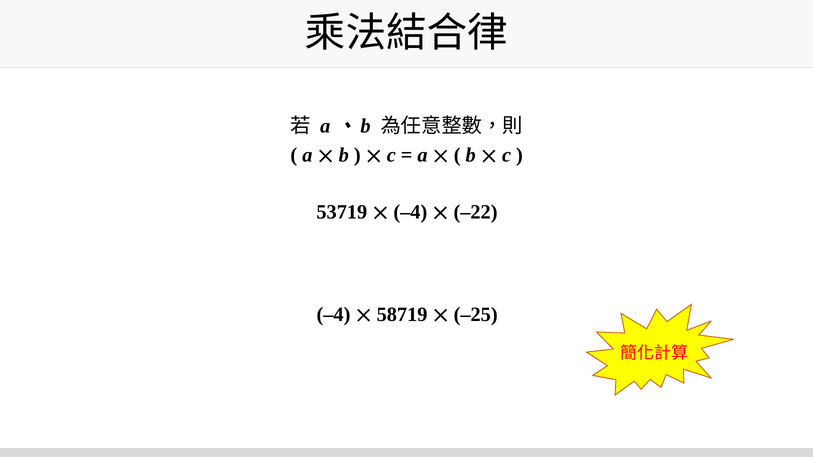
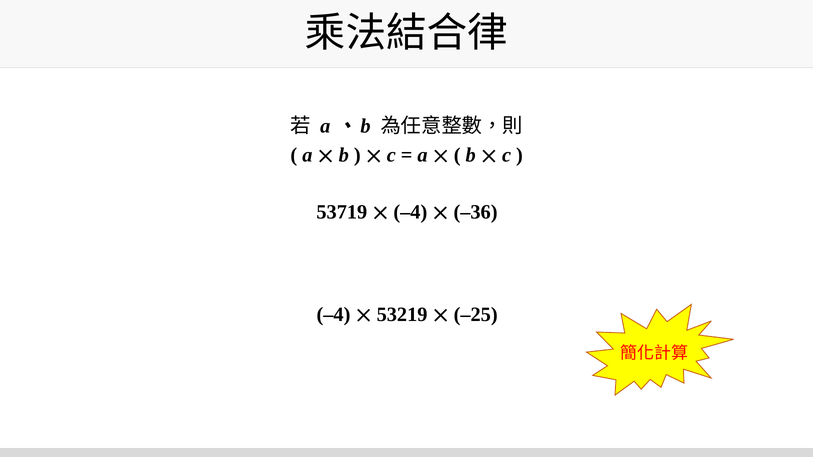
–22: –22 -> –36
58719: 58719 -> 53219
